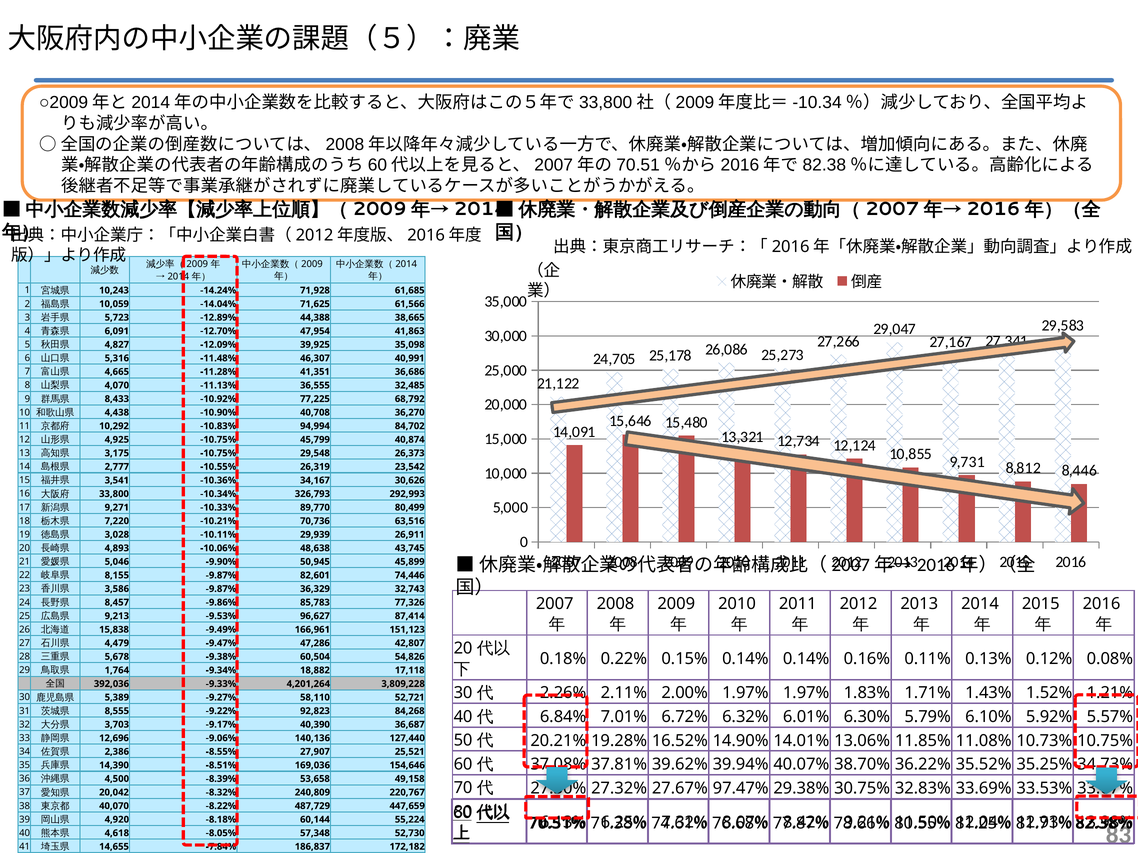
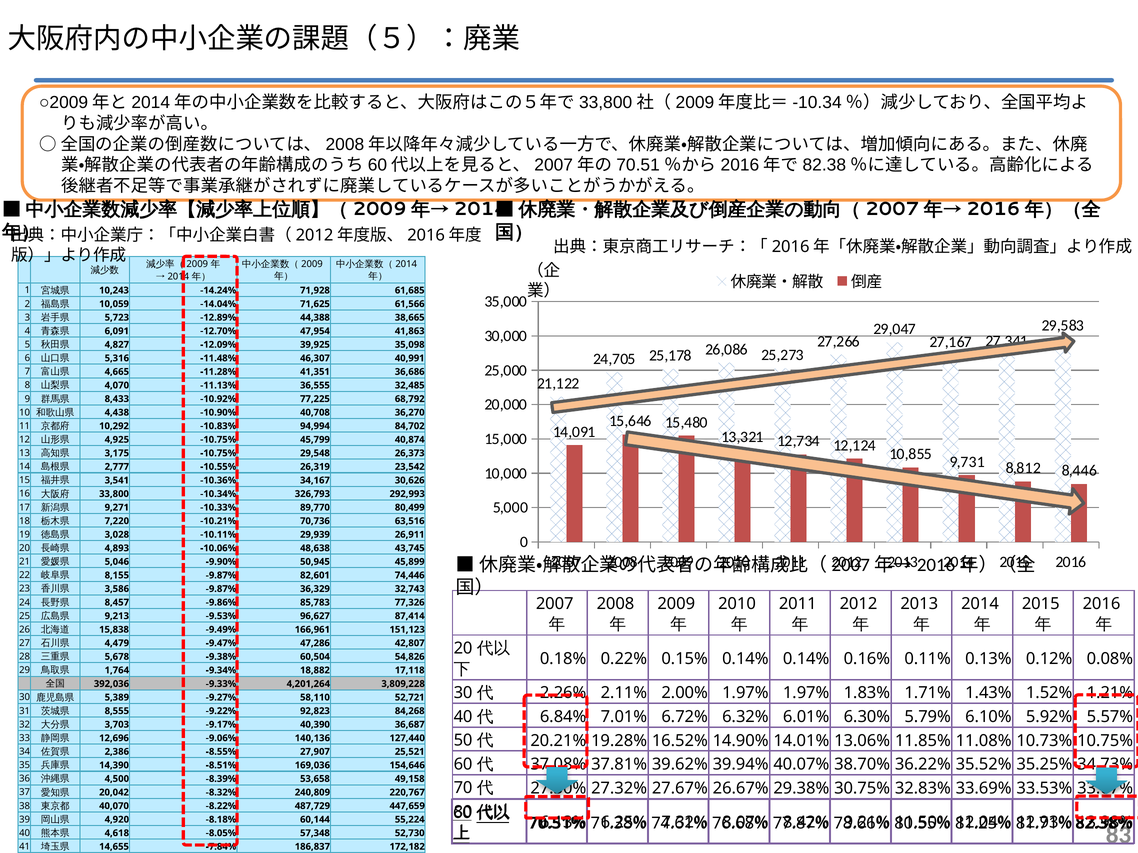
97.47%: 97.47% -> 26.67%
